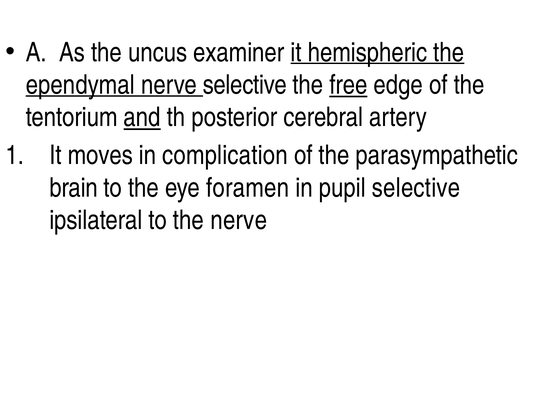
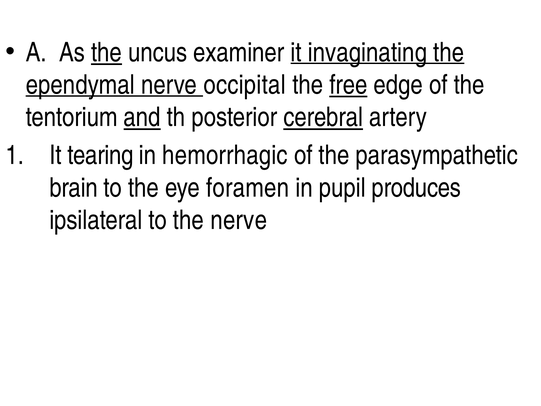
the at (106, 52) underline: none -> present
hemispheric: hemispheric -> invaginating
nerve selective: selective -> occipital
cerebral underline: none -> present
moves: moves -> tearing
complication: complication -> hemorrhagic
pupil selective: selective -> produces
